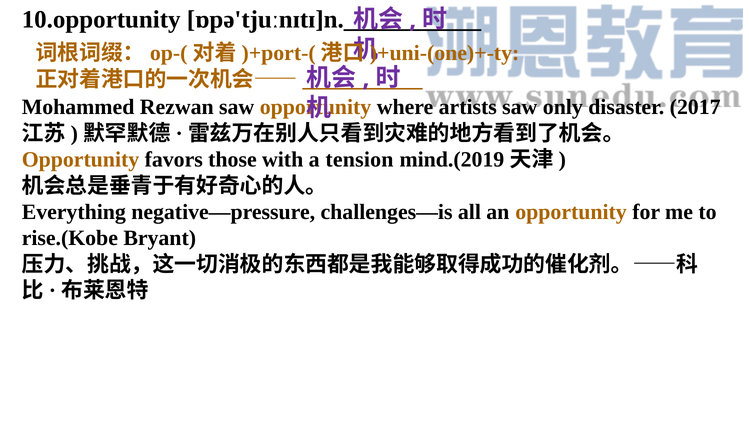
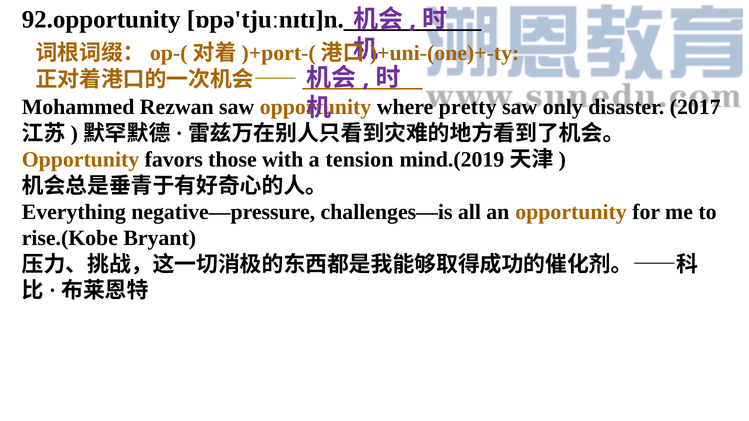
10.opportunity: 10.opportunity -> 92.opportunity
artists: artists -> pretty
